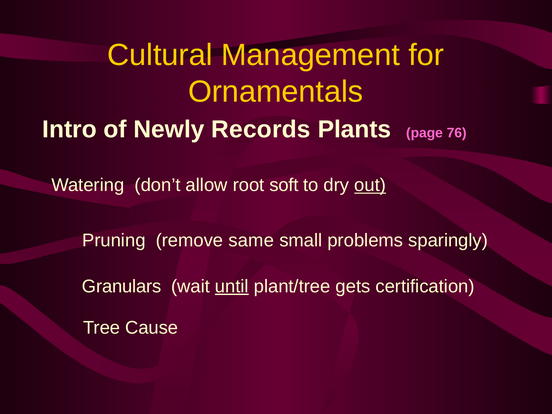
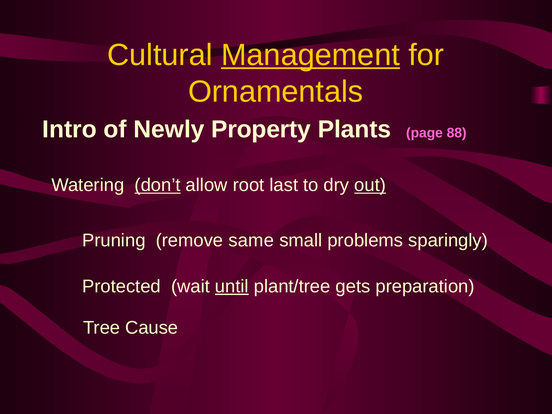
Management underline: none -> present
Records: Records -> Property
76: 76 -> 88
don’t underline: none -> present
soft: soft -> last
Granulars: Granulars -> Protected
certification: certification -> preparation
